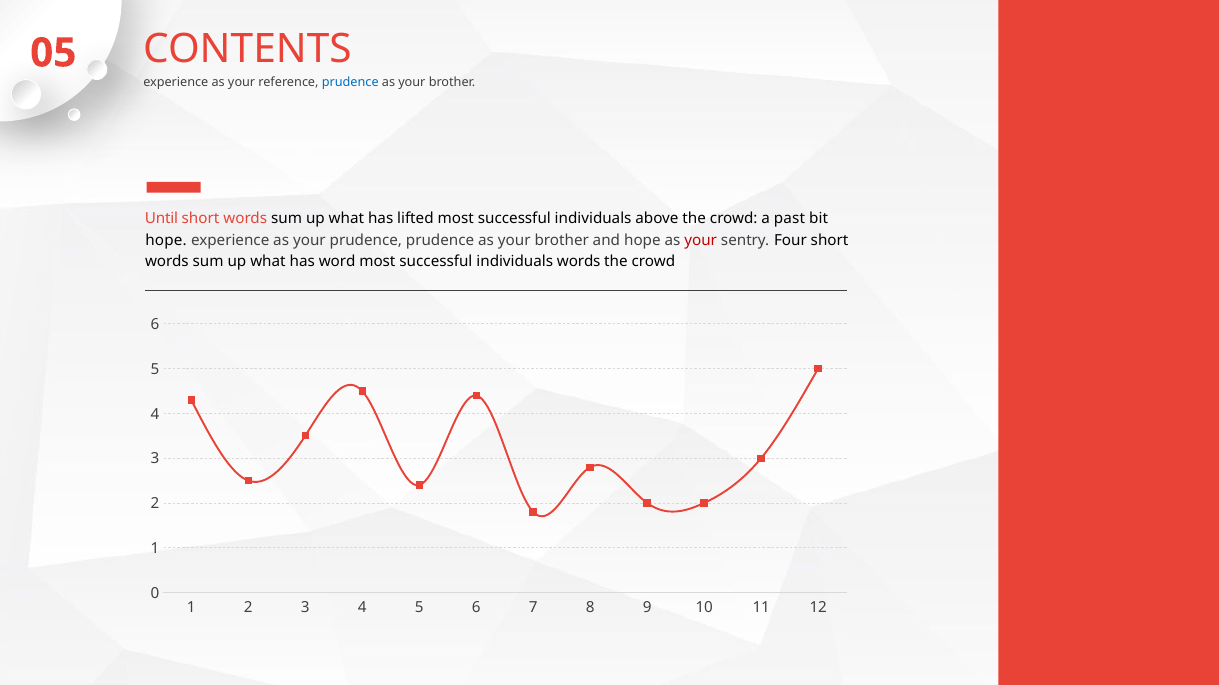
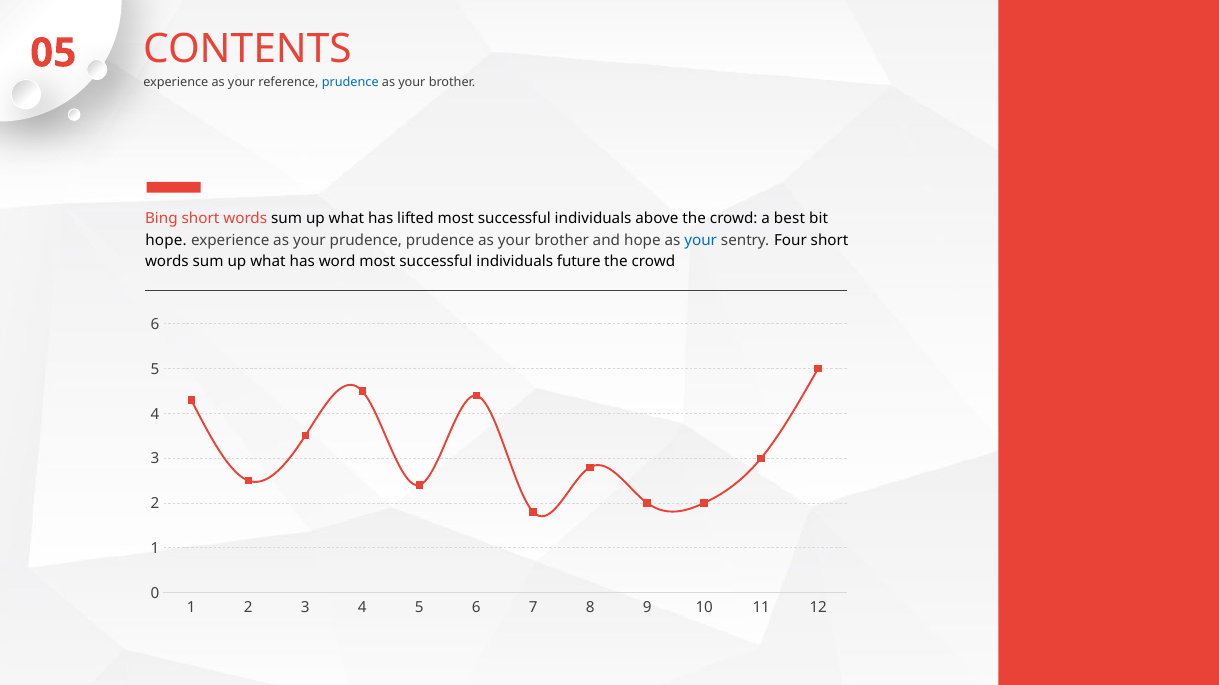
Until: Until -> Bing
past: past -> best
your at (701, 240) colour: red -> blue
individuals words: words -> future
